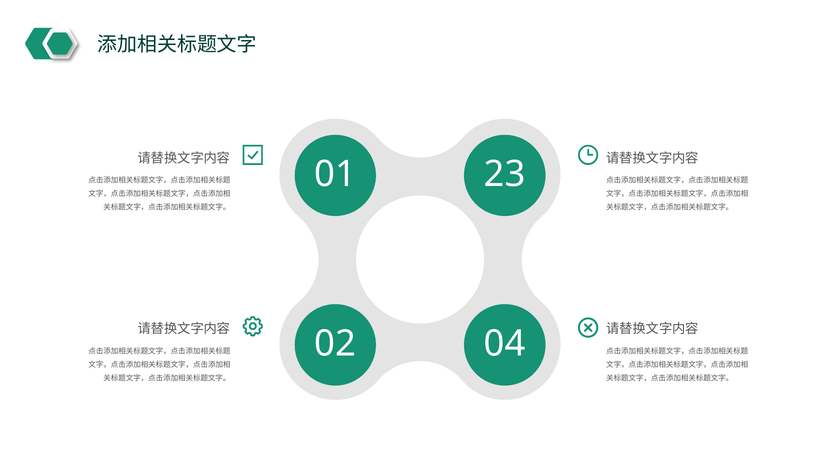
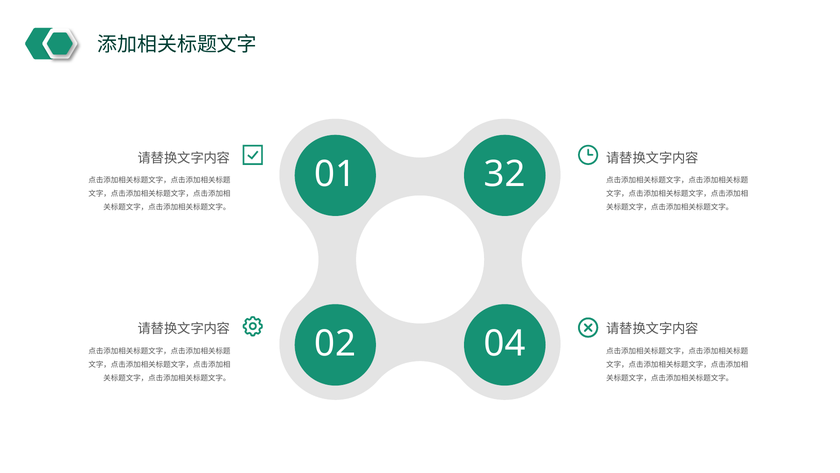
23: 23 -> 32
